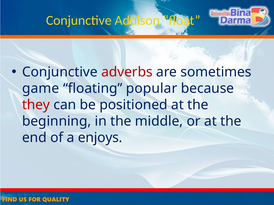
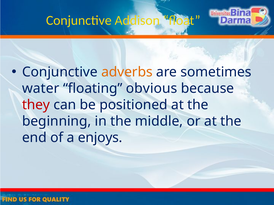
adverbs colour: red -> orange
game: game -> water
popular: popular -> obvious
